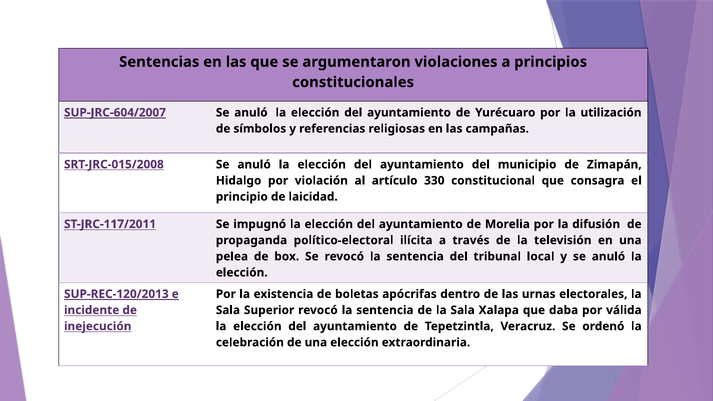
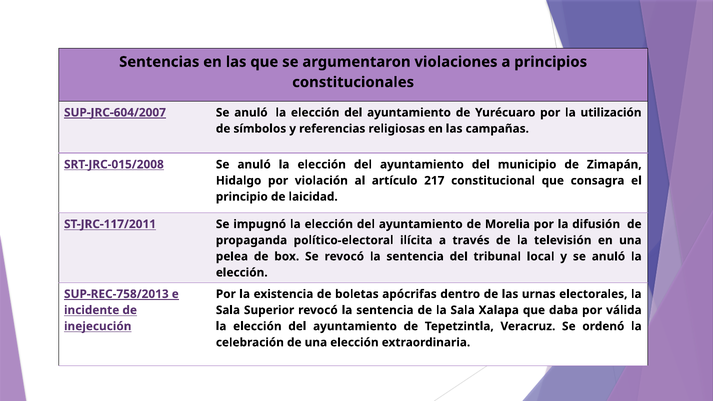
330: 330 -> 217
SUP-REC-120/2013: SUP-REC-120/2013 -> SUP-REC-758/2013
